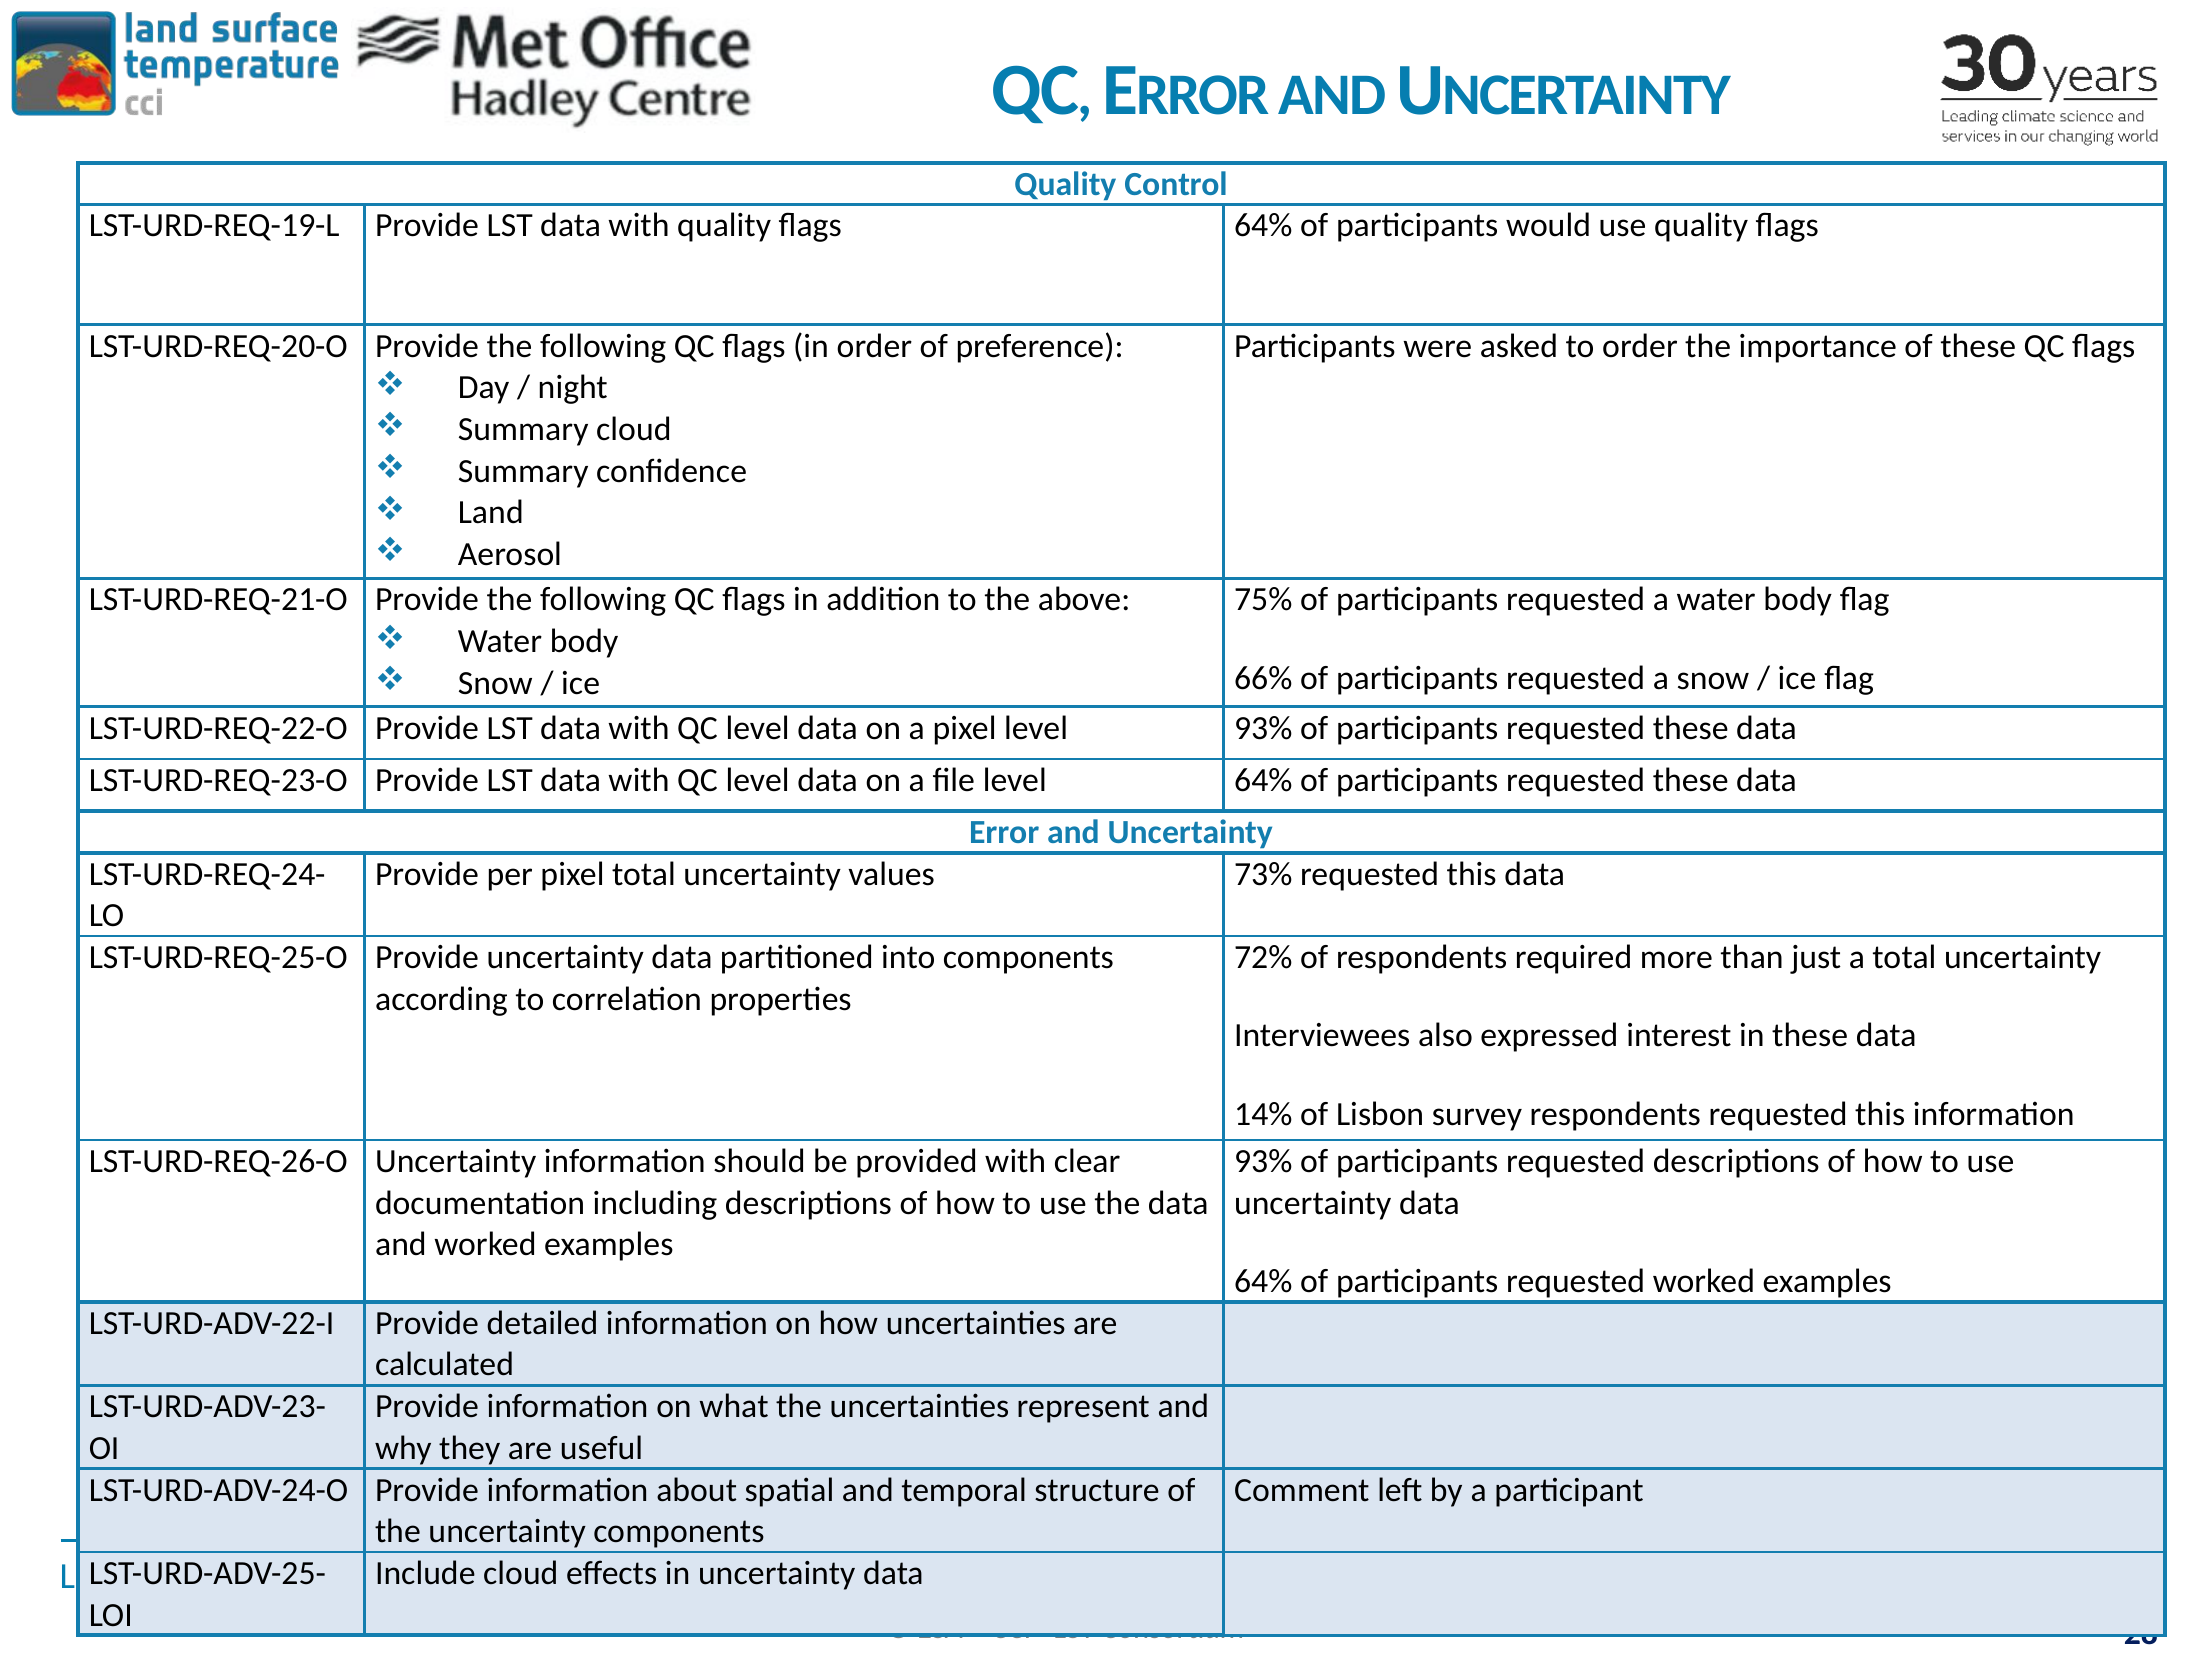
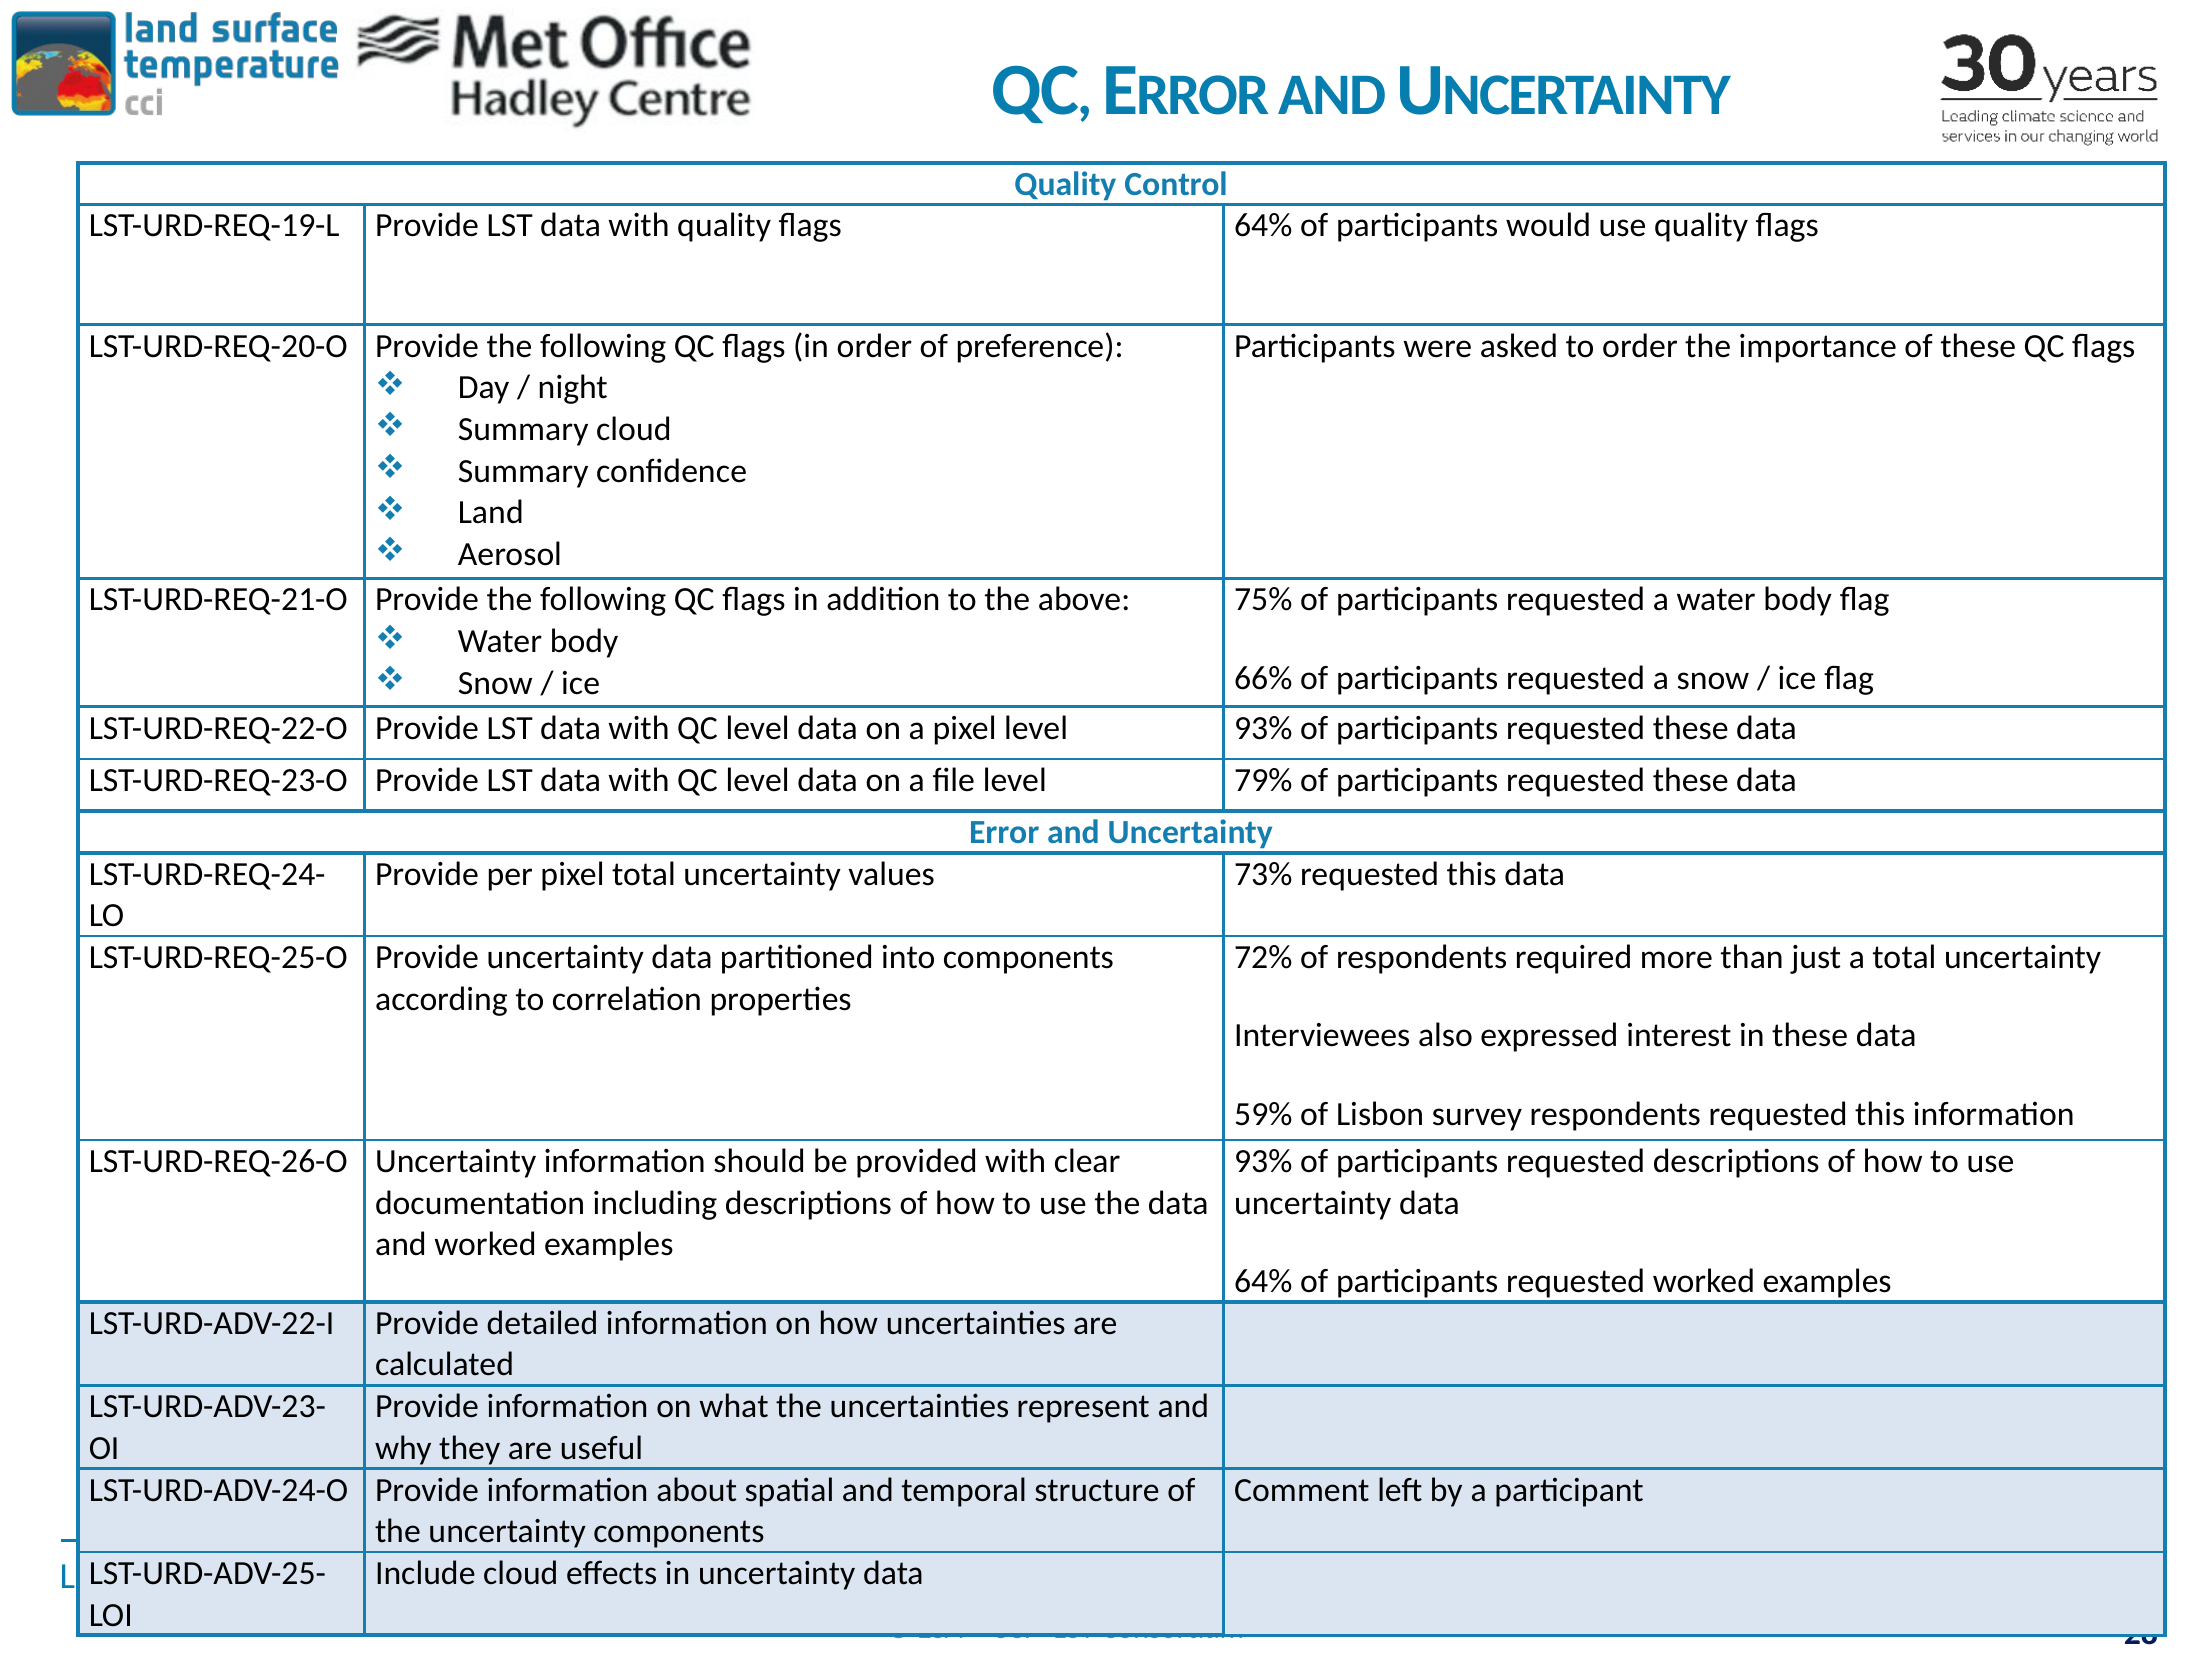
level 64%: 64% -> 79%
14%: 14% -> 59%
